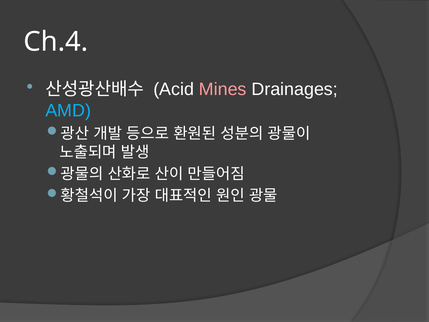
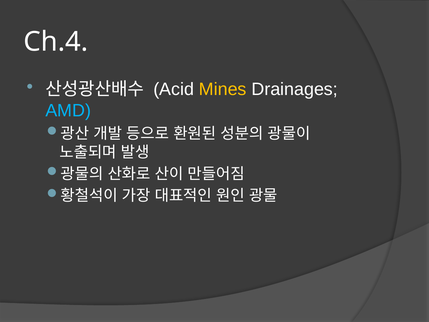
Mines colour: pink -> yellow
